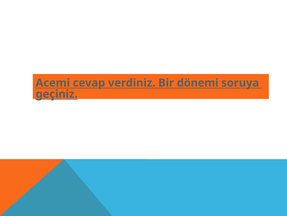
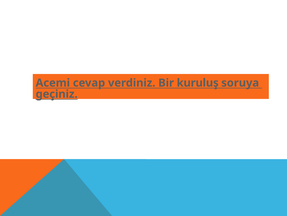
dönemi: dönemi -> kuruluş
